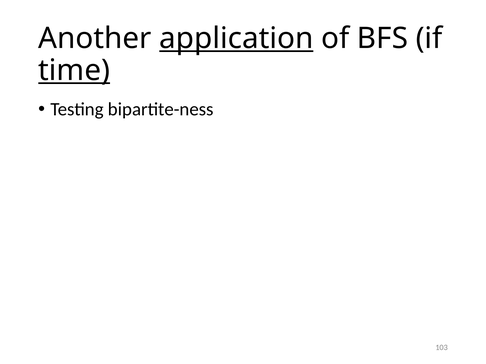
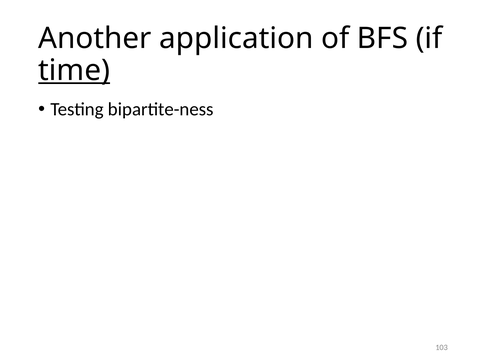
application underline: present -> none
